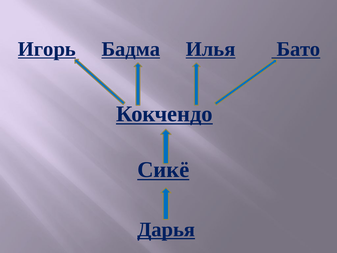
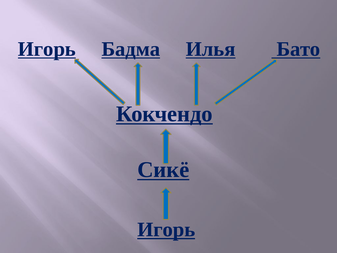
Дарья at (166, 229): Дарья -> Игорь
